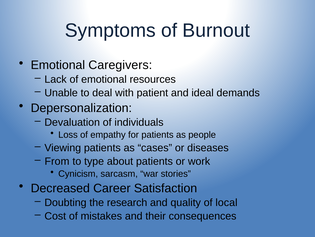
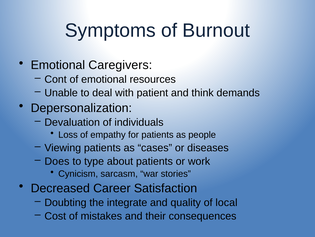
Lack: Lack -> Cont
ideal: ideal -> think
From: From -> Does
research: research -> integrate
